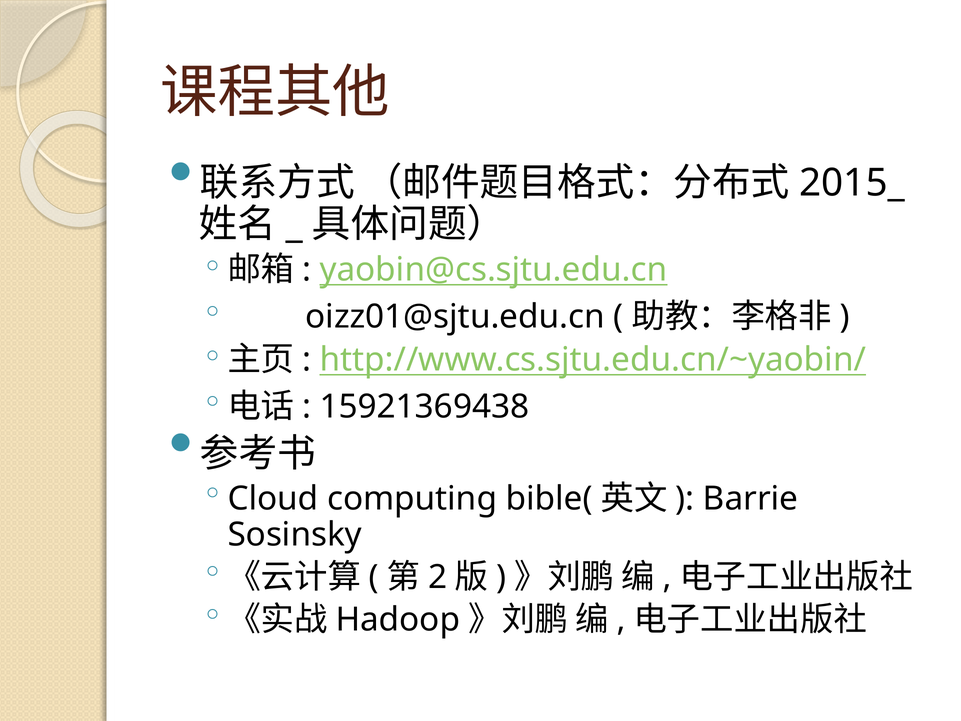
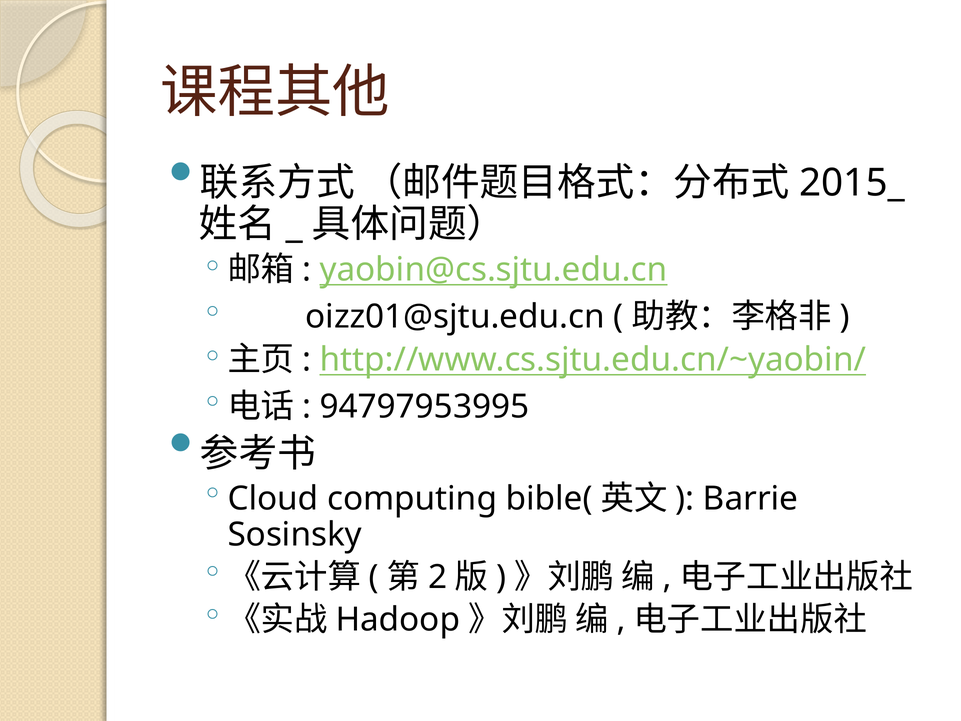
15921369438: 15921369438 -> 94797953995
